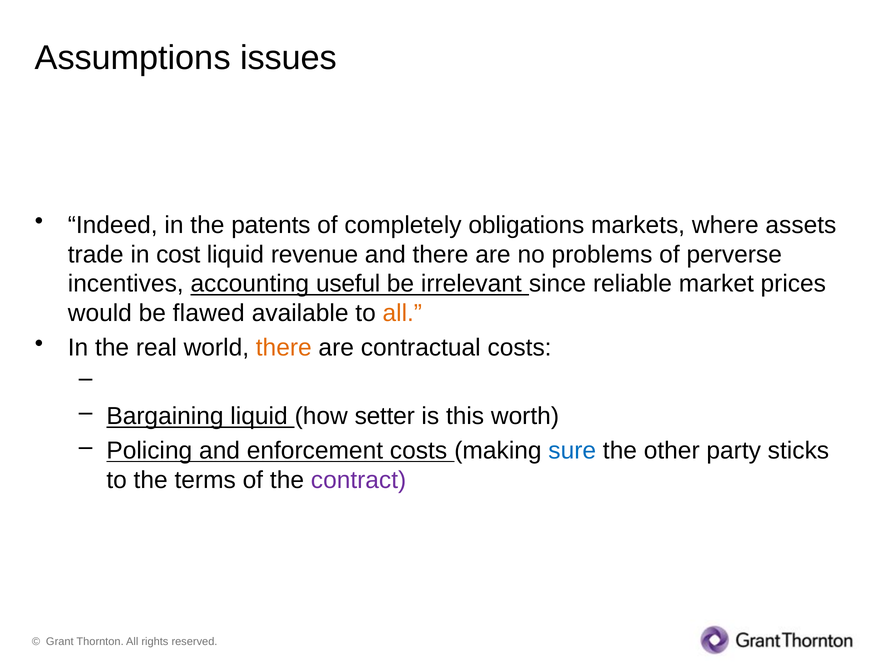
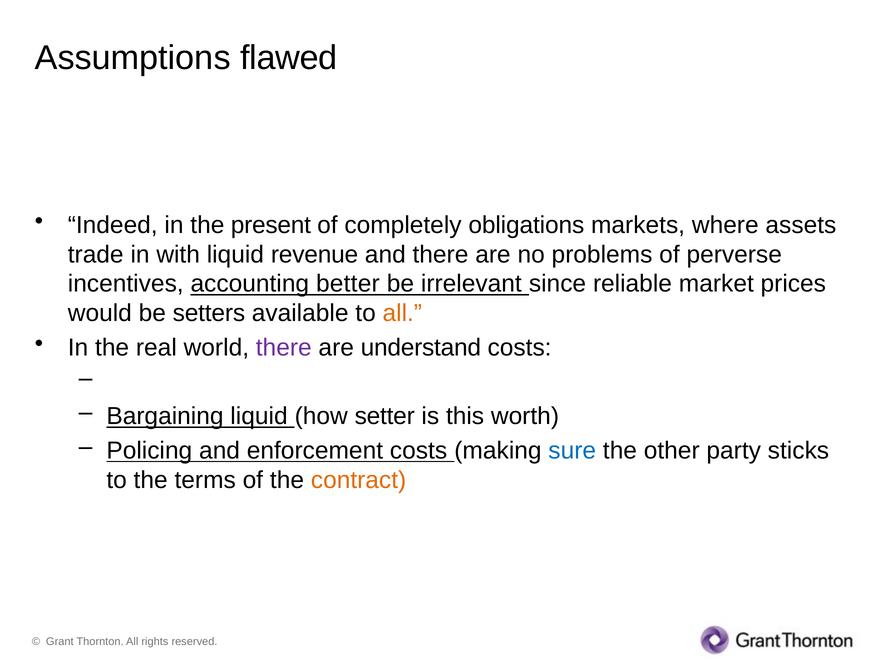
issues: issues -> flawed
patents: patents -> present
cost: cost -> with
useful: useful -> better
flawed: flawed -> setters
there at (284, 347) colour: orange -> purple
contractual: contractual -> understand
contract colour: purple -> orange
